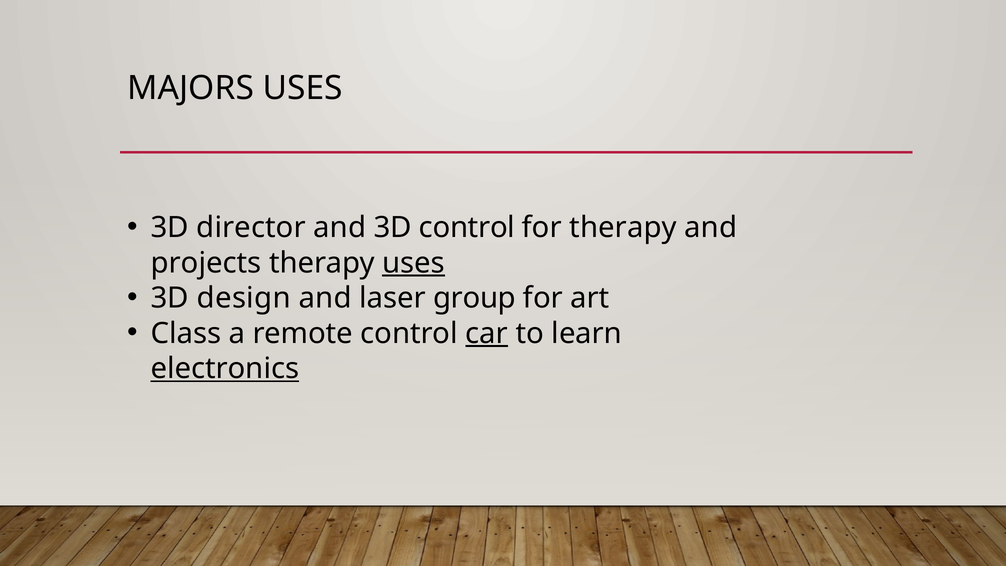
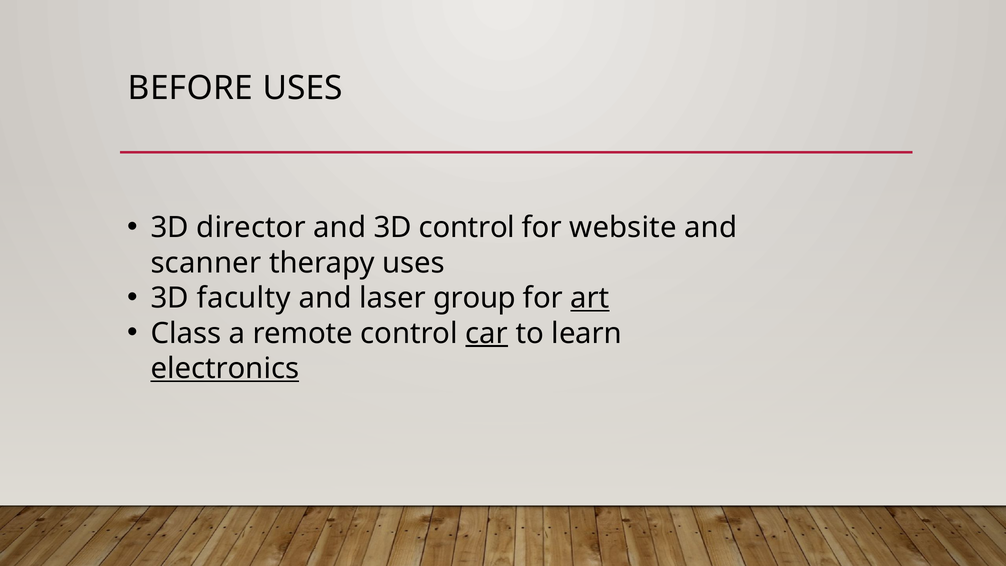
MAJORS: MAJORS -> BEFORE
for therapy: therapy -> website
projects: projects -> scanner
uses at (414, 263) underline: present -> none
design: design -> faculty
art underline: none -> present
